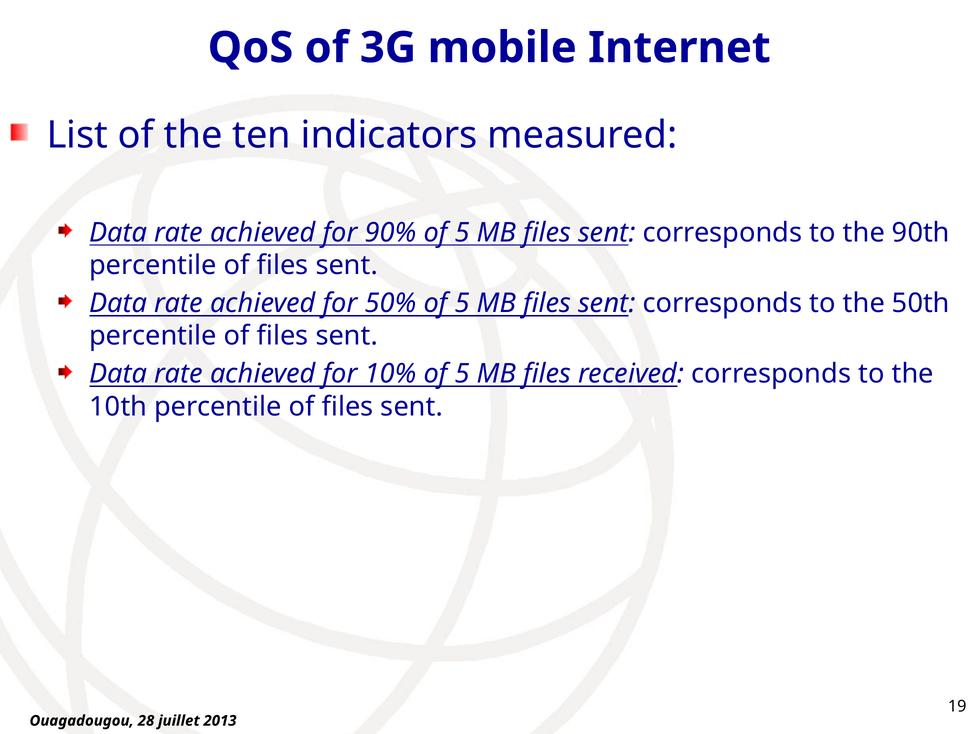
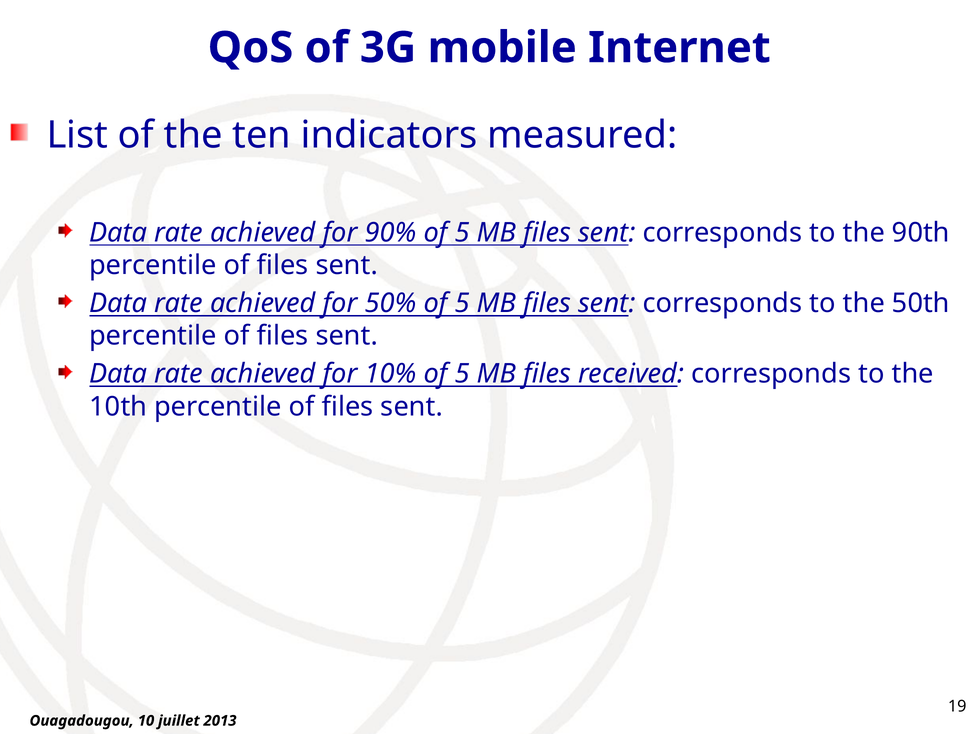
28: 28 -> 10
